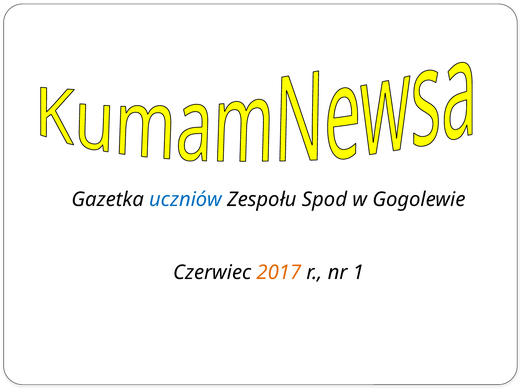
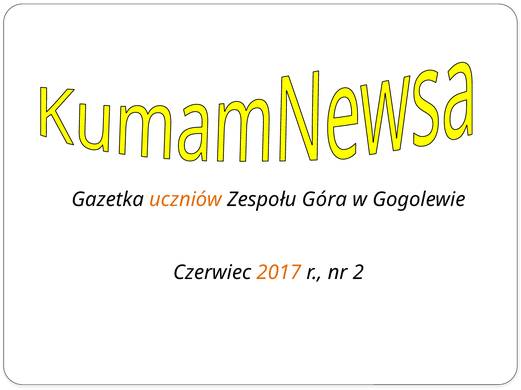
uczniów colour: blue -> orange
Spod: Spod -> Góra
1: 1 -> 2
